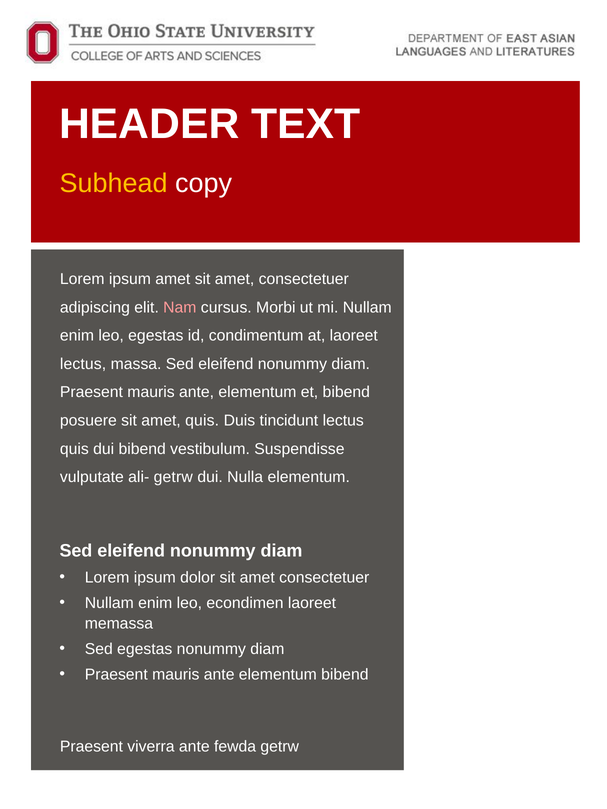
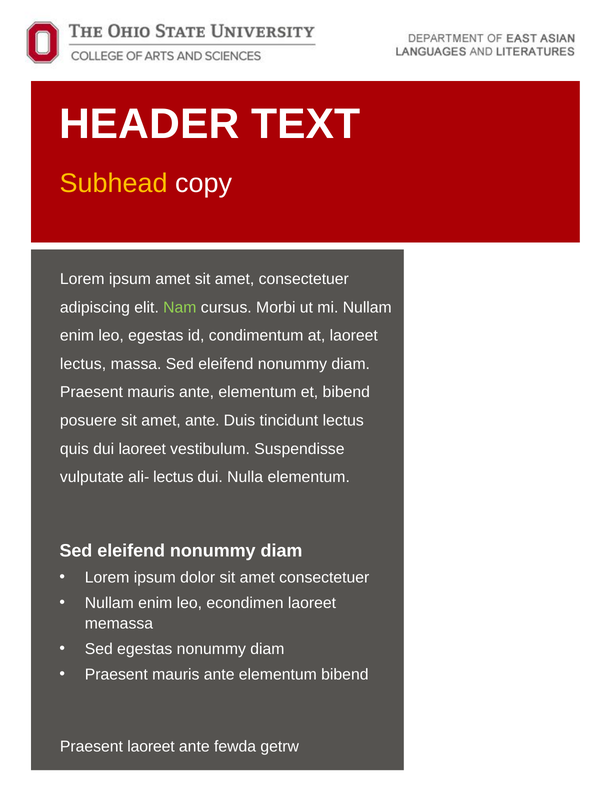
Nam colour: pink -> light green
amet quis: quis -> ante
dui bibend: bibend -> laoreet
ali- getrw: getrw -> lectus
Praesent viverra: viverra -> laoreet
